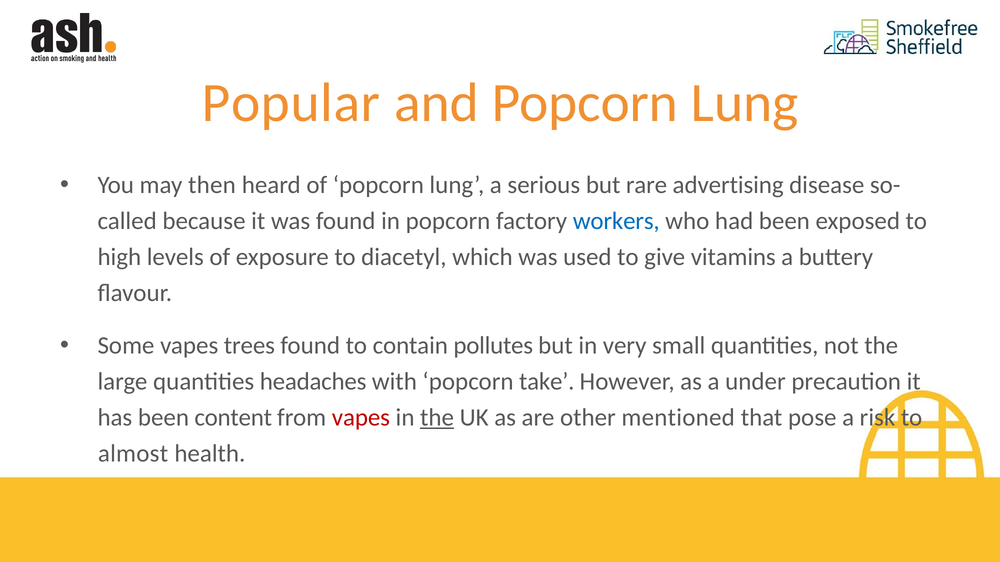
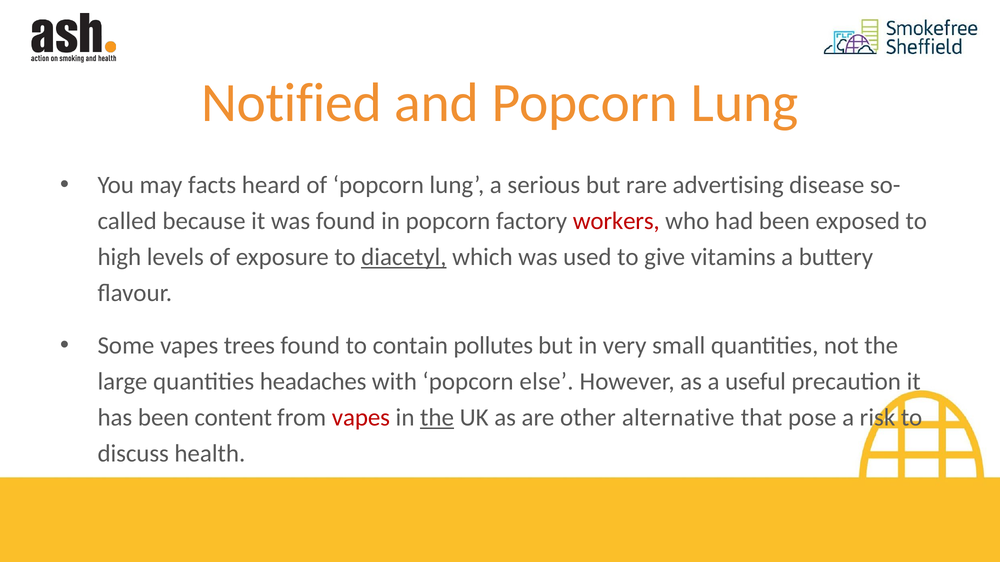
Popular: Popular -> Notified
then: then -> facts
workers colour: blue -> red
diacetyl underline: none -> present
take: take -> else
under: under -> useful
mentioned: mentioned -> alternative
almost: almost -> discuss
